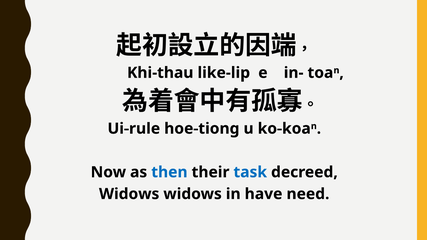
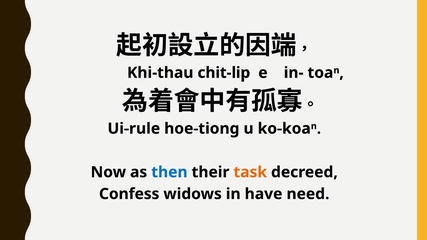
like-lip: like-lip -> chit-lip
task colour: blue -> orange
Widows at (129, 194): Widows -> Confess
